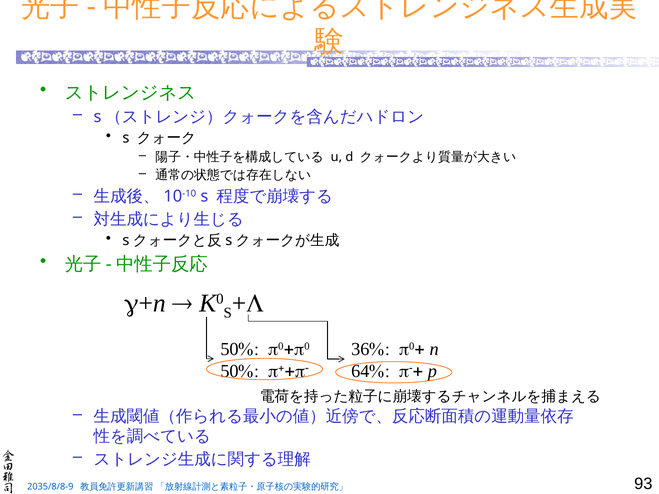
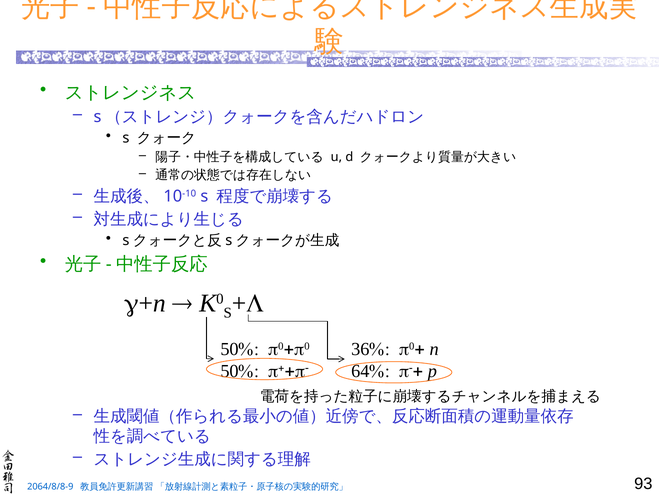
2035/8/8-9: 2035/8/8-9 -> 2064/8/8-9
